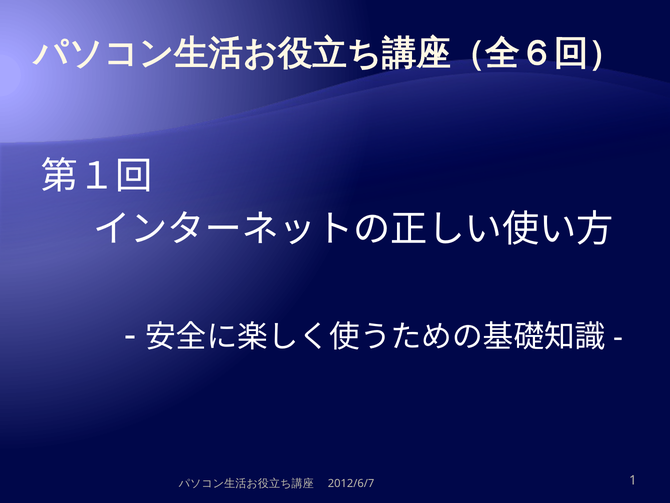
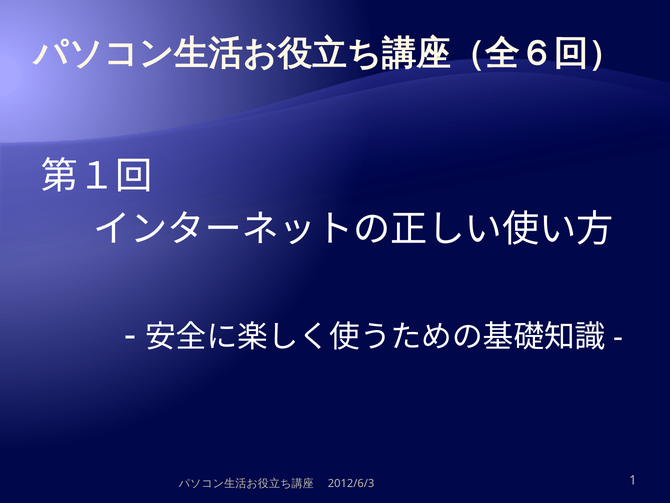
2012/6/7: 2012/6/7 -> 2012/6/3
